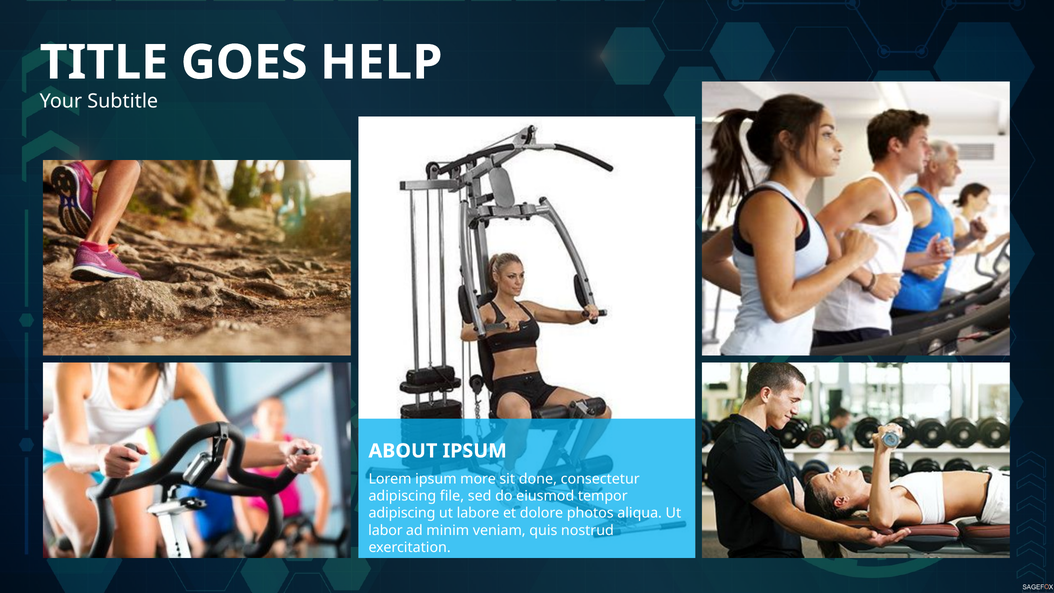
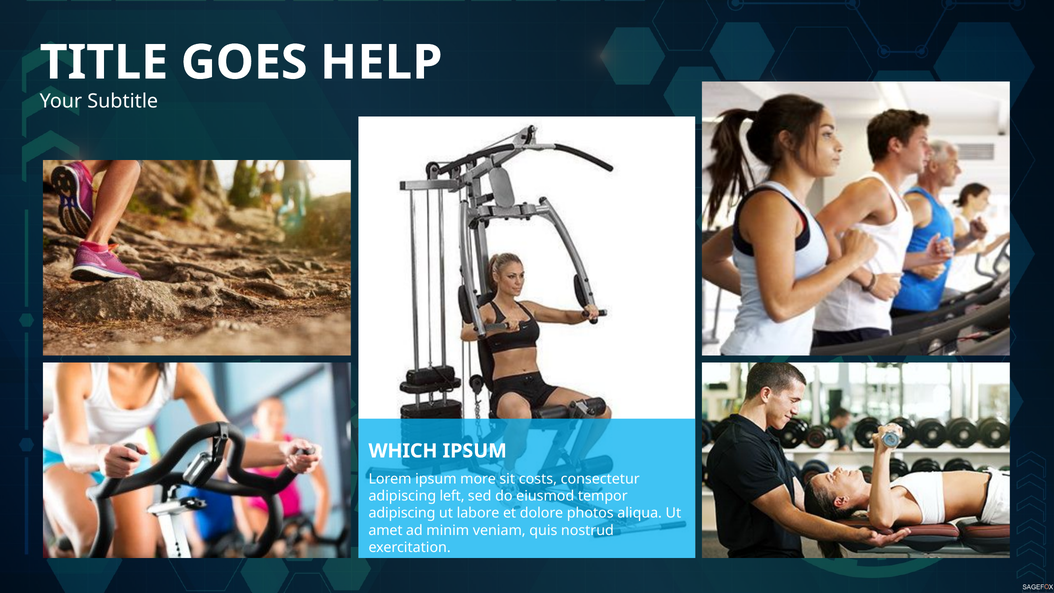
ABOUT: ABOUT -> WHICH
done: done -> costs
file: file -> left
labor: labor -> amet
